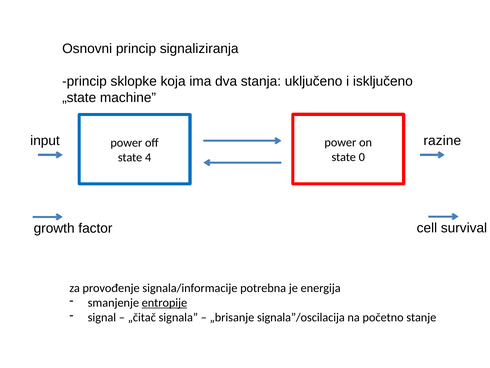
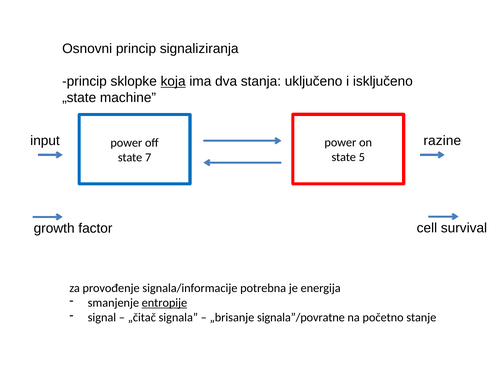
koja underline: none -> present
0: 0 -> 5
4: 4 -> 7
signala”/oscilacija: signala”/oscilacija -> signala”/povratne
